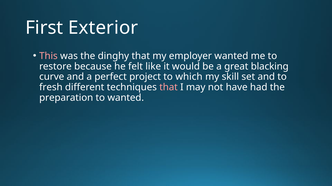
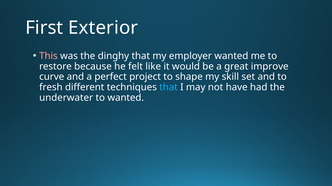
blacking: blacking -> improve
which: which -> shape
that at (169, 88) colour: pink -> light blue
preparation: preparation -> underwater
